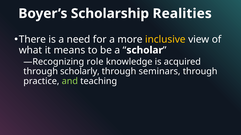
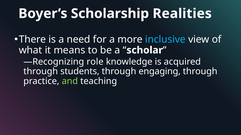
inclusive colour: yellow -> light blue
scholarly: scholarly -> students
seminars: seminars -> engaging
